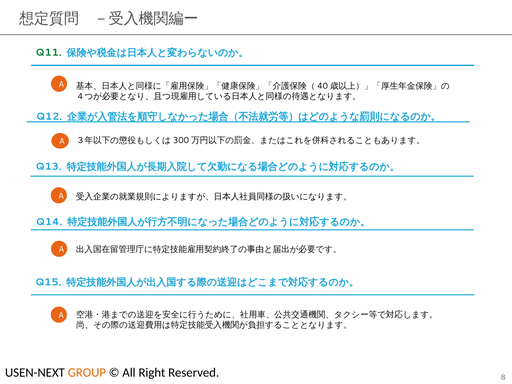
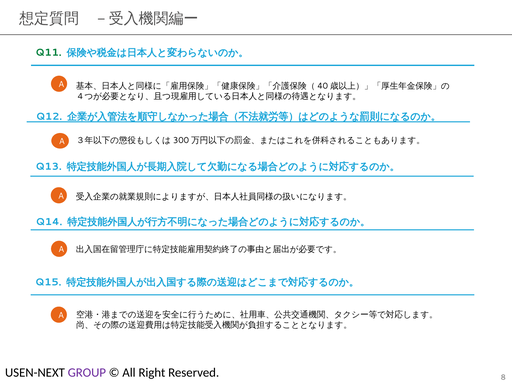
GROUP colour: orange -> purple
